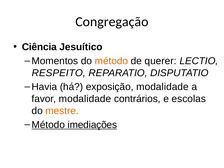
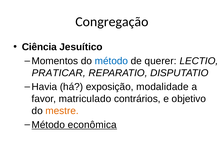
método at (111, 61) colour: orange -> blue
RESPEITO: RESPEITO -> PRATICAR
favor modalidade: modalidade -> matriculado
escolas: escolas -> objetivo
imediações: imediações -> econômica
